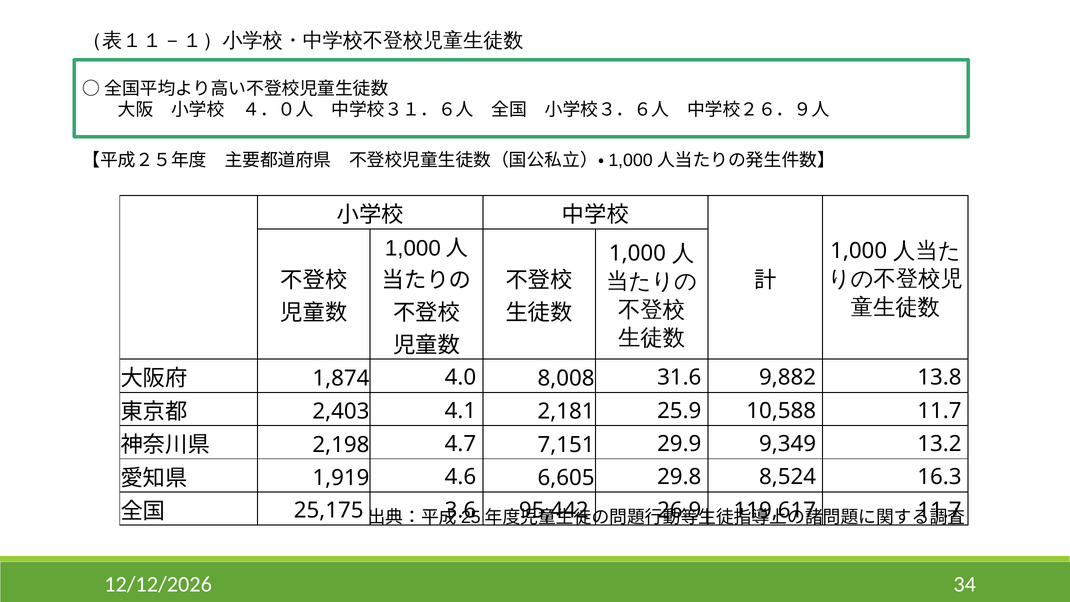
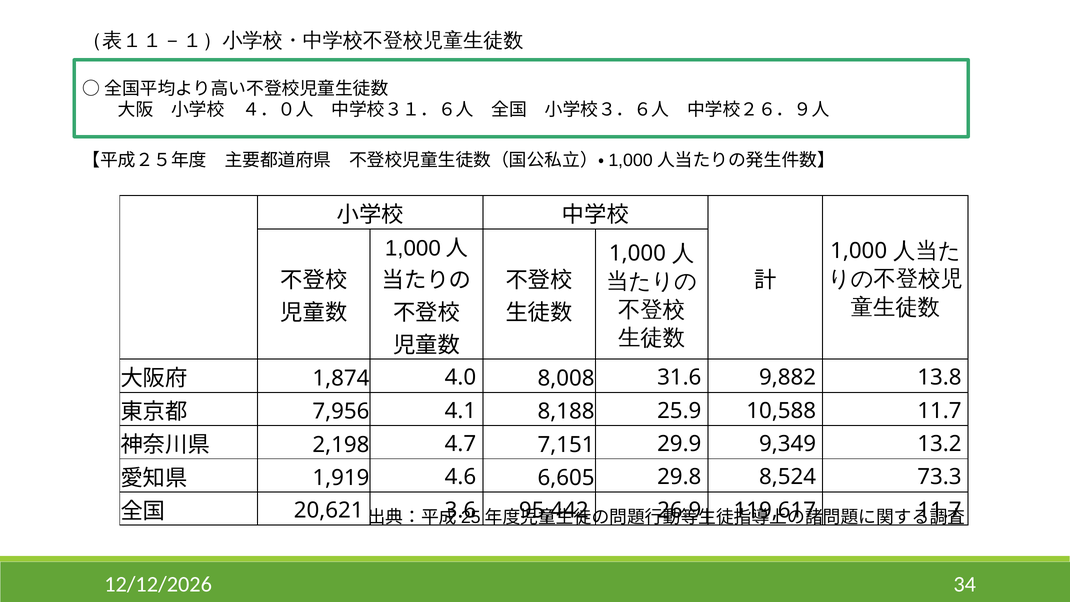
2,403: 2,403 -> 7,956
2,181: 2,181 -> 8,188
16.3: 16.3 -> 73.3
25,175: 25,175 -> 20,621
